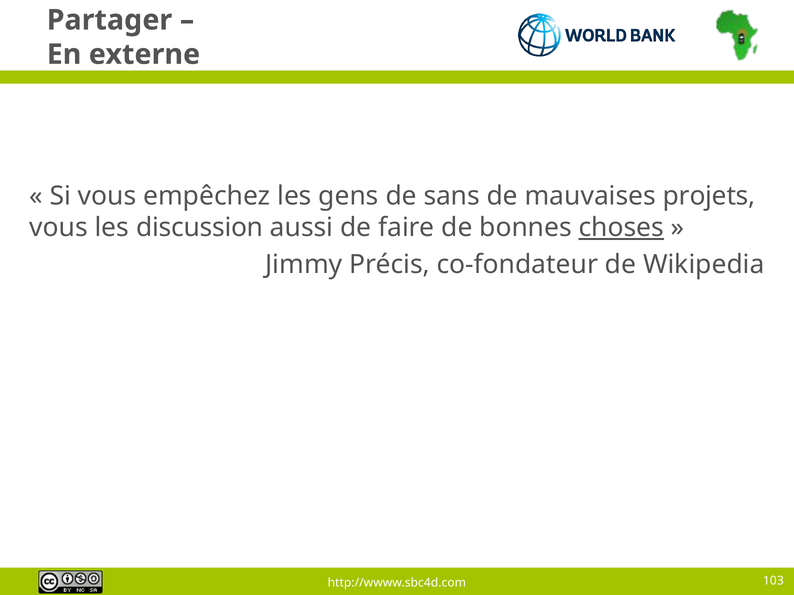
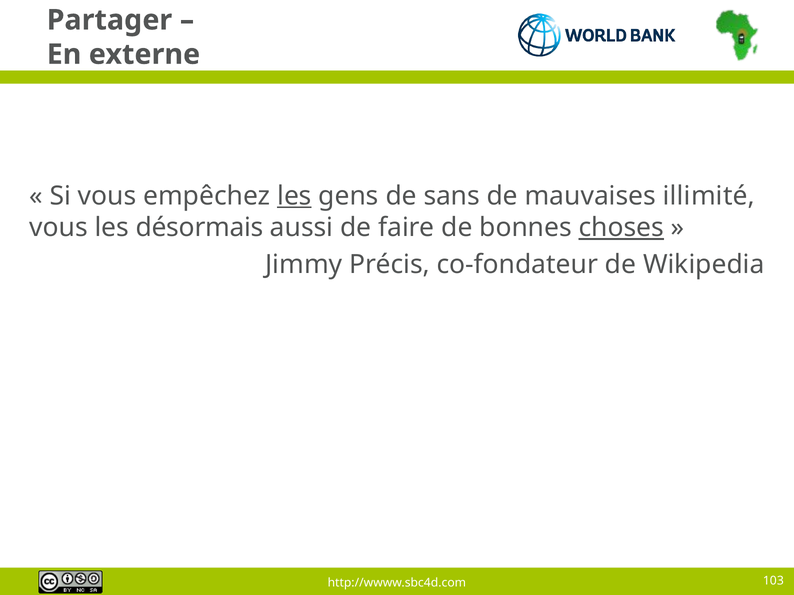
les at (294, 196) underline: none -> present
projets: projets -> illimité
discussion: discussion -> désormais
